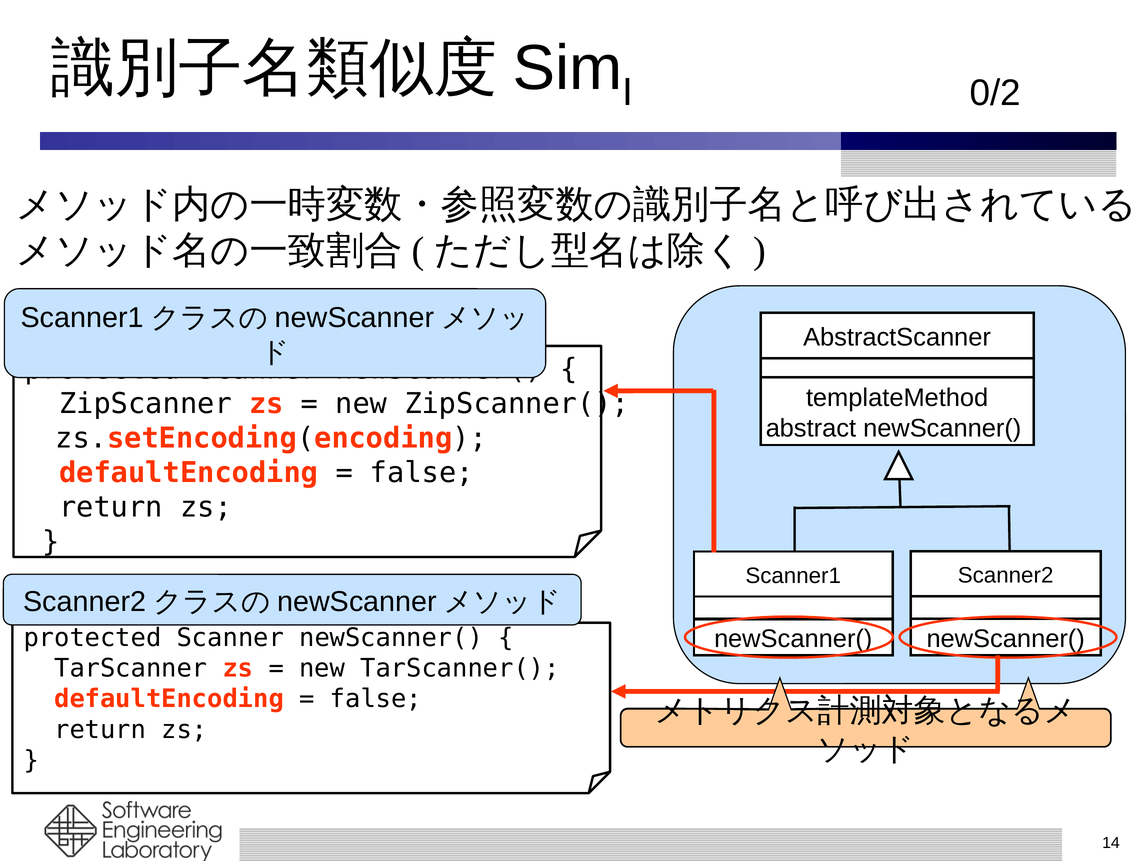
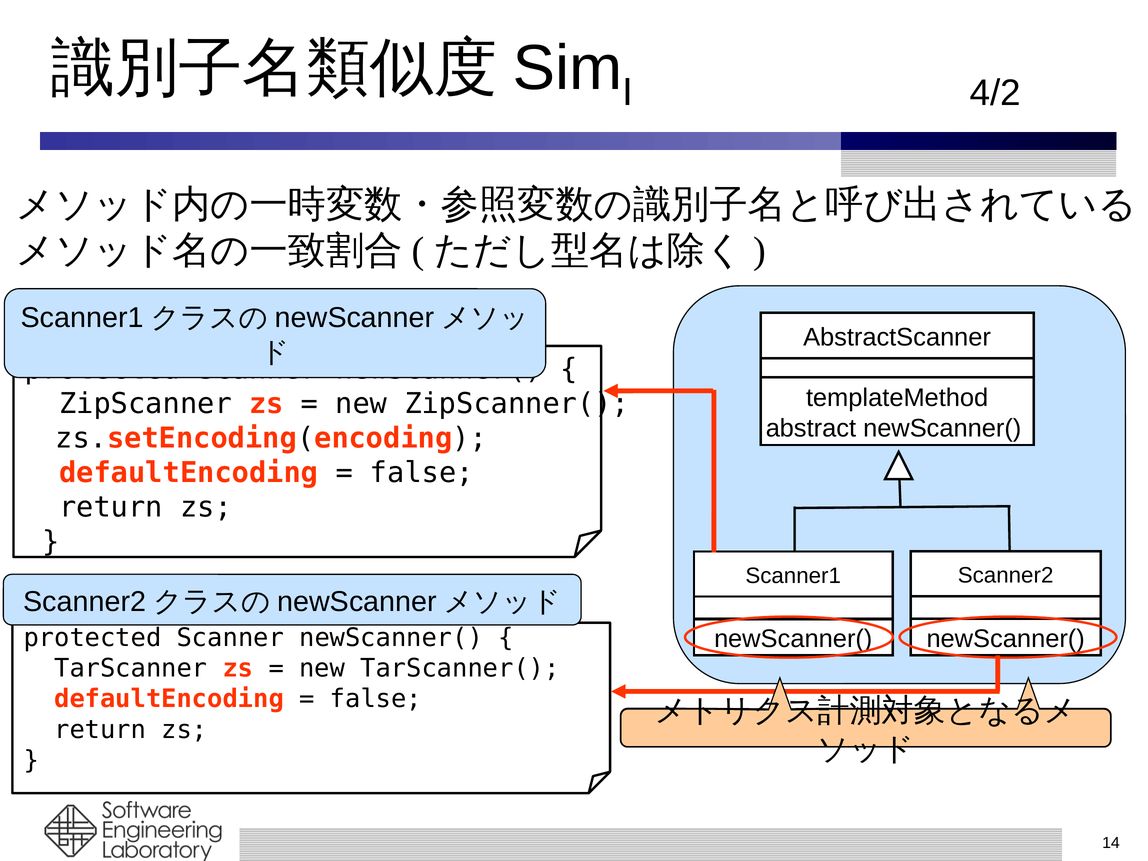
0/2: 0/2 -> 4/2
